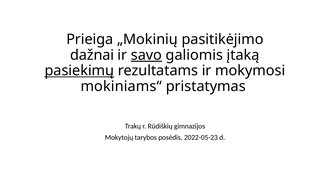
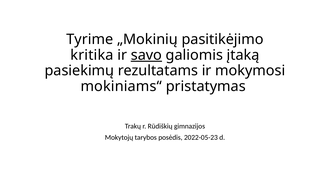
Prieiga: Prieiga -> Tyrime
dažnai: dažnai -> kritika
pasiekimų underline: present -> none
